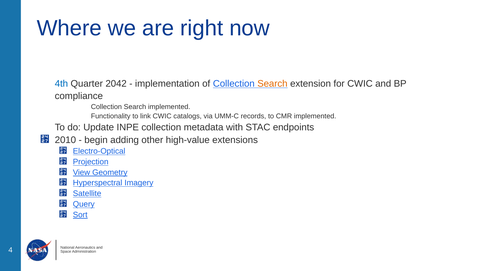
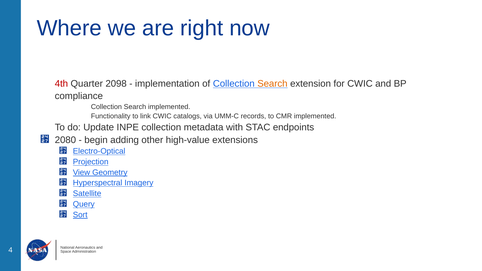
4th colour: blue -> red
2042: 2042 -> 2098
2010: 2010 -> 2080
